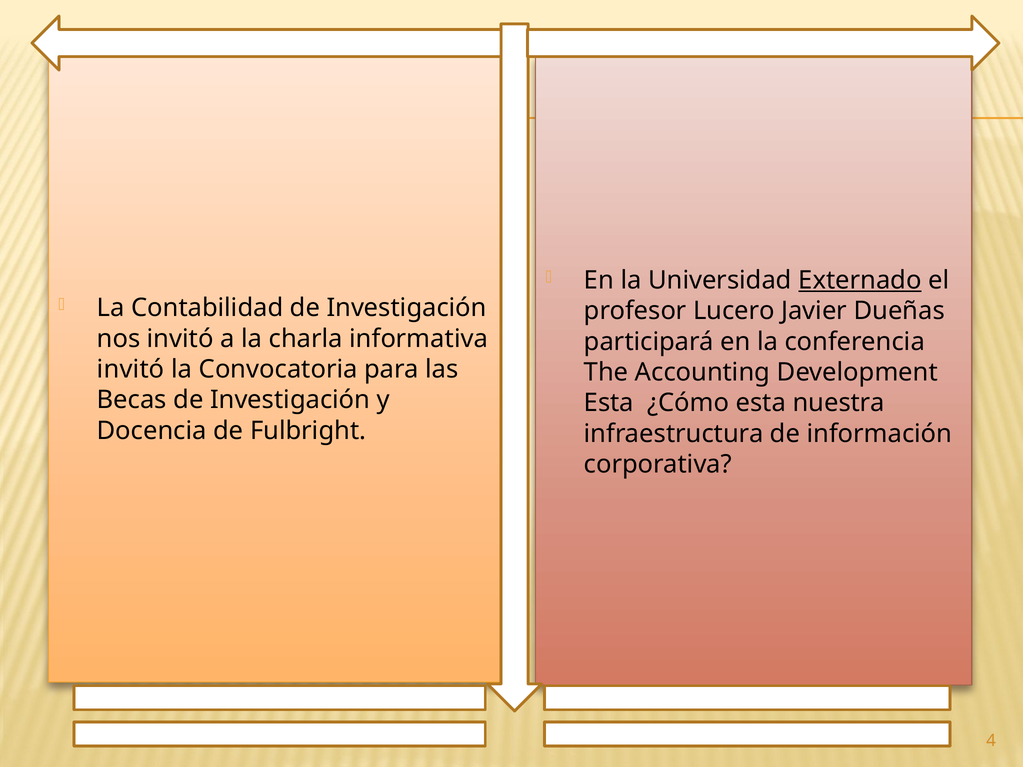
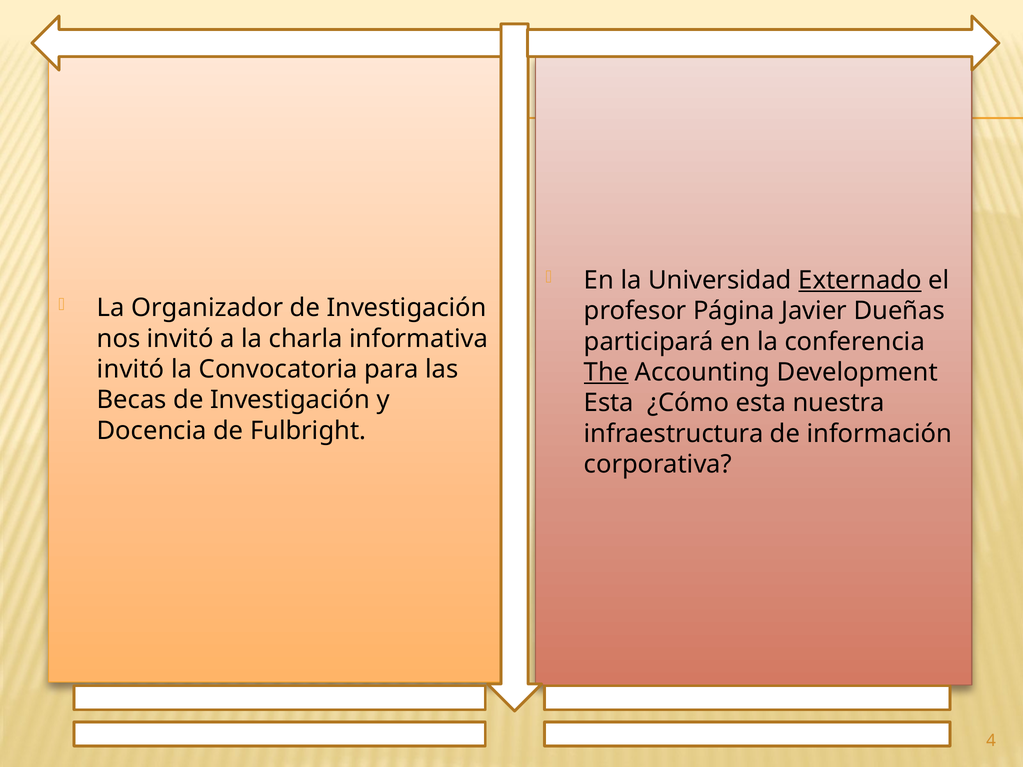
Contabilidad: Contabilidad -> Organizador
Lucero: Lucero -> Página
The underline: none -> present
